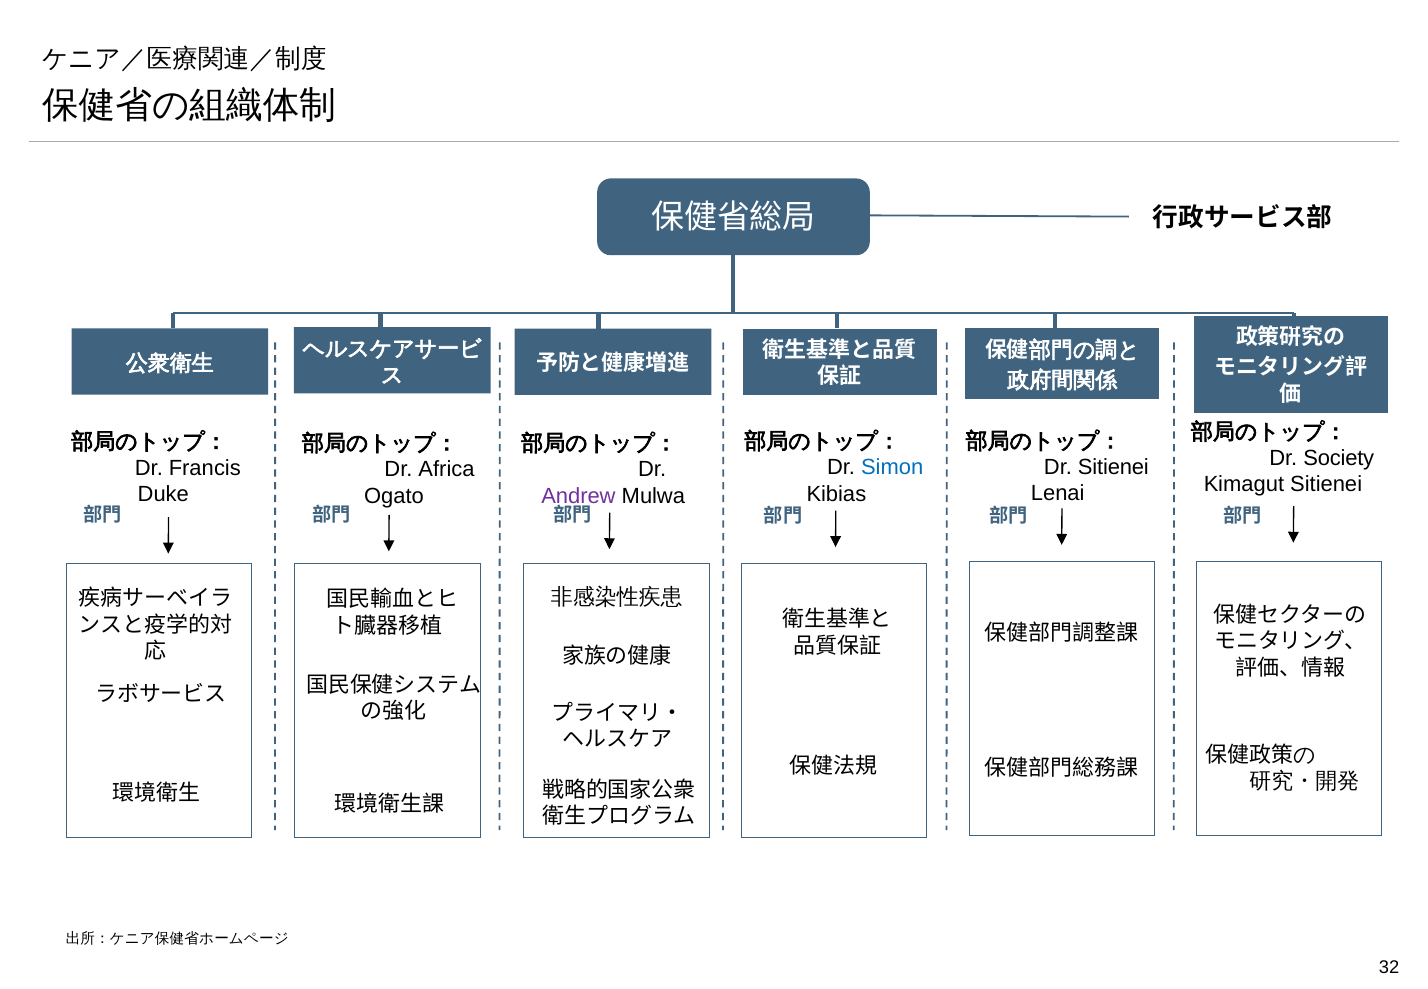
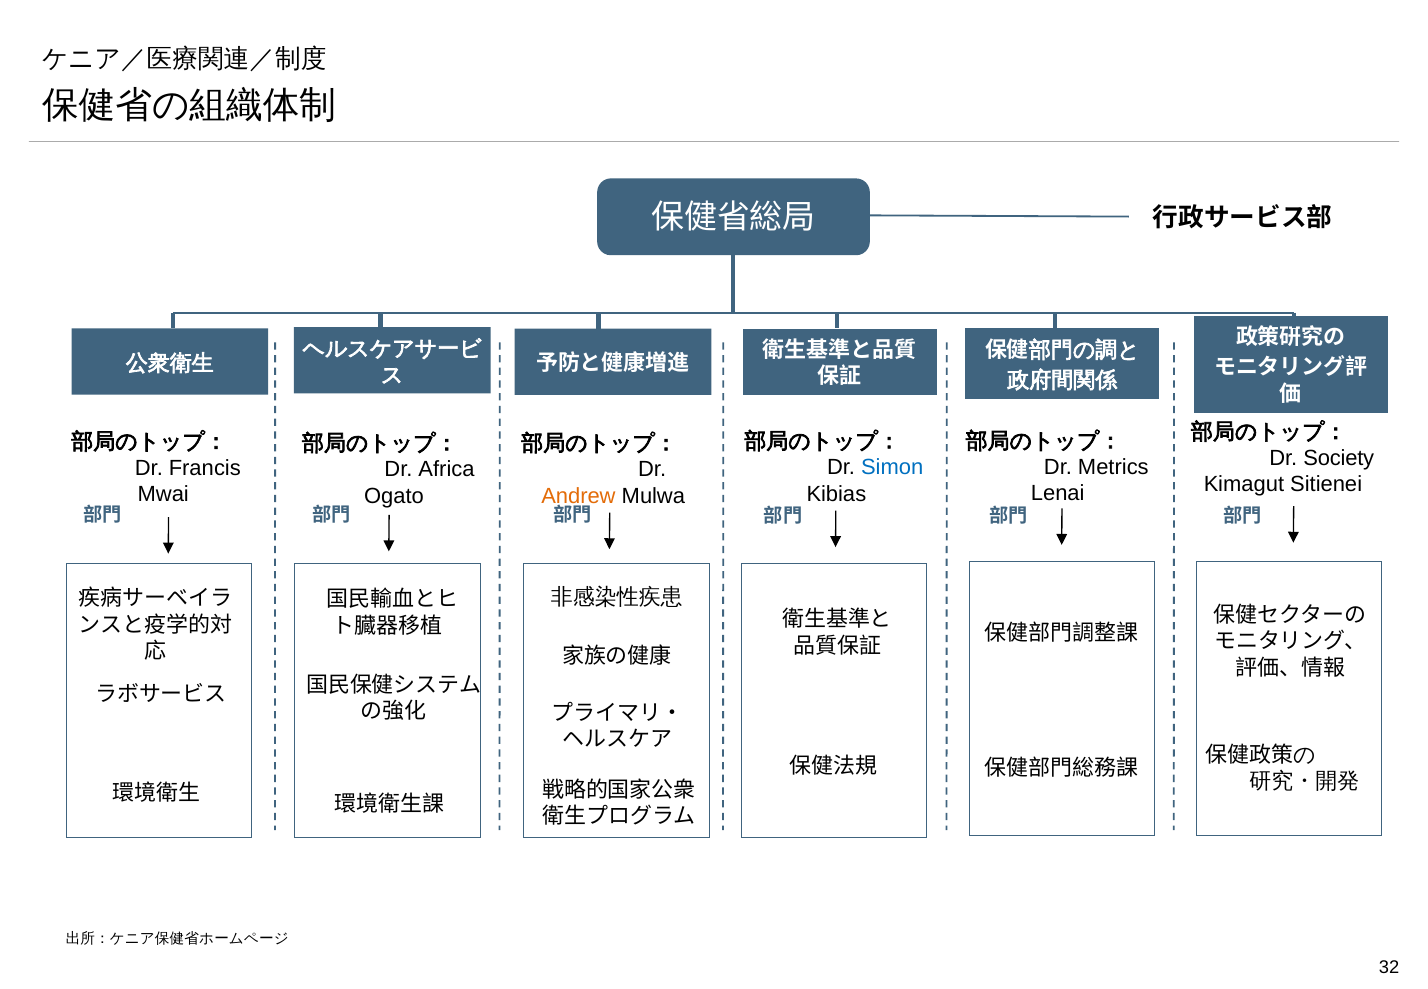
Dr Sitienei: Sitienei -> Metrics
Duke: Duke -> Mwai
Andrew colour: purple -> orange
